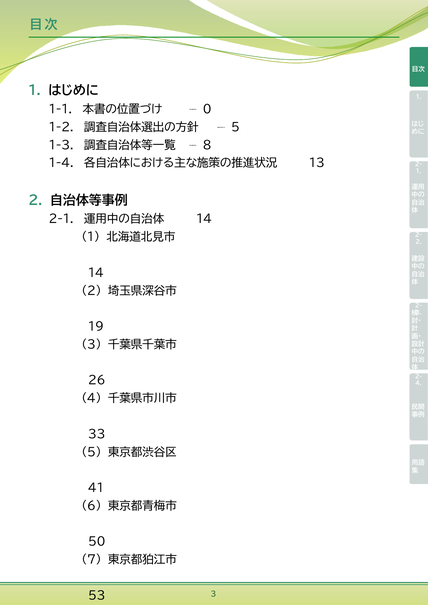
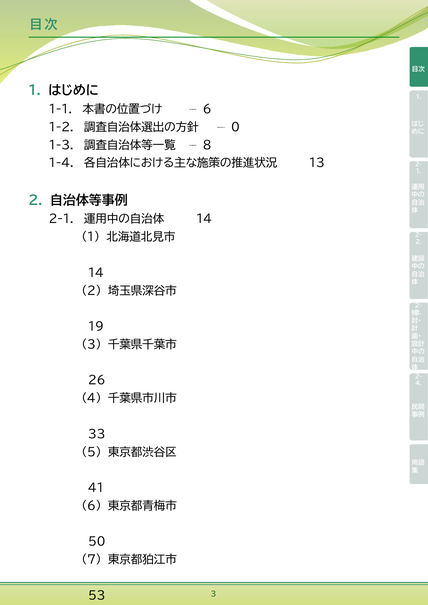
0 at (207, 109): 0 -> 6
5 at (235, 127): 5 -> 0
